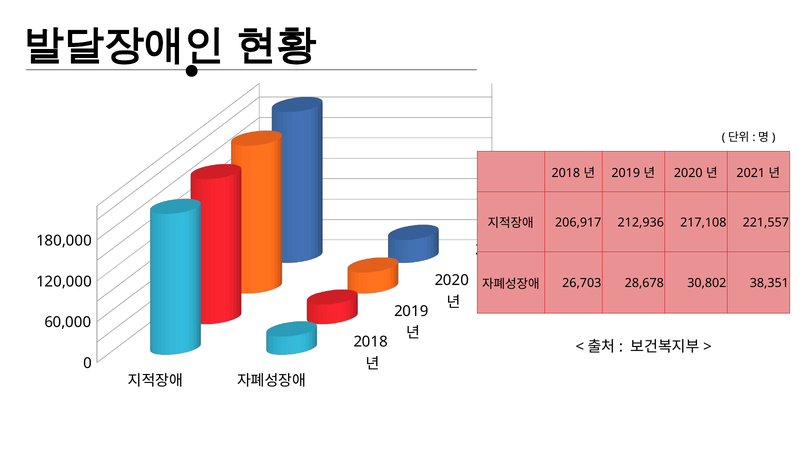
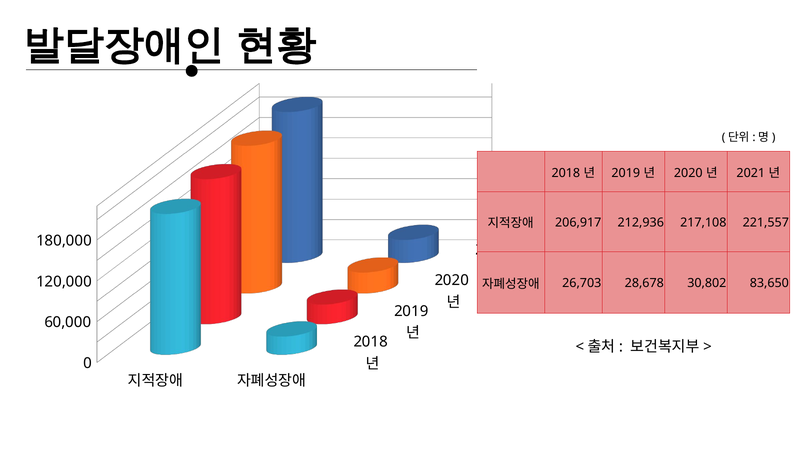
38,351: 38,351 -> 83,650
